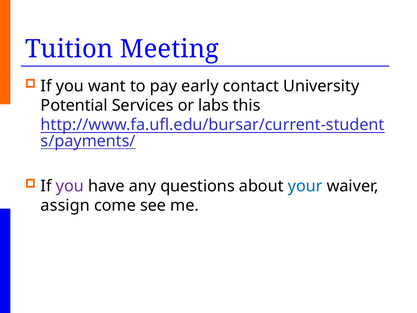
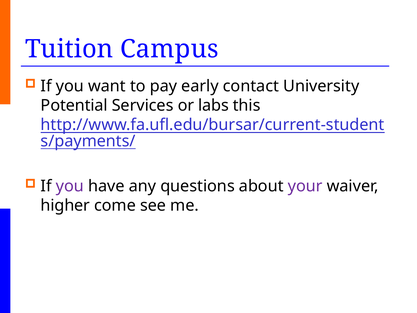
Meeting: Meeting -> Campus
your colour: blue -> purple
assign: assign -> higher
